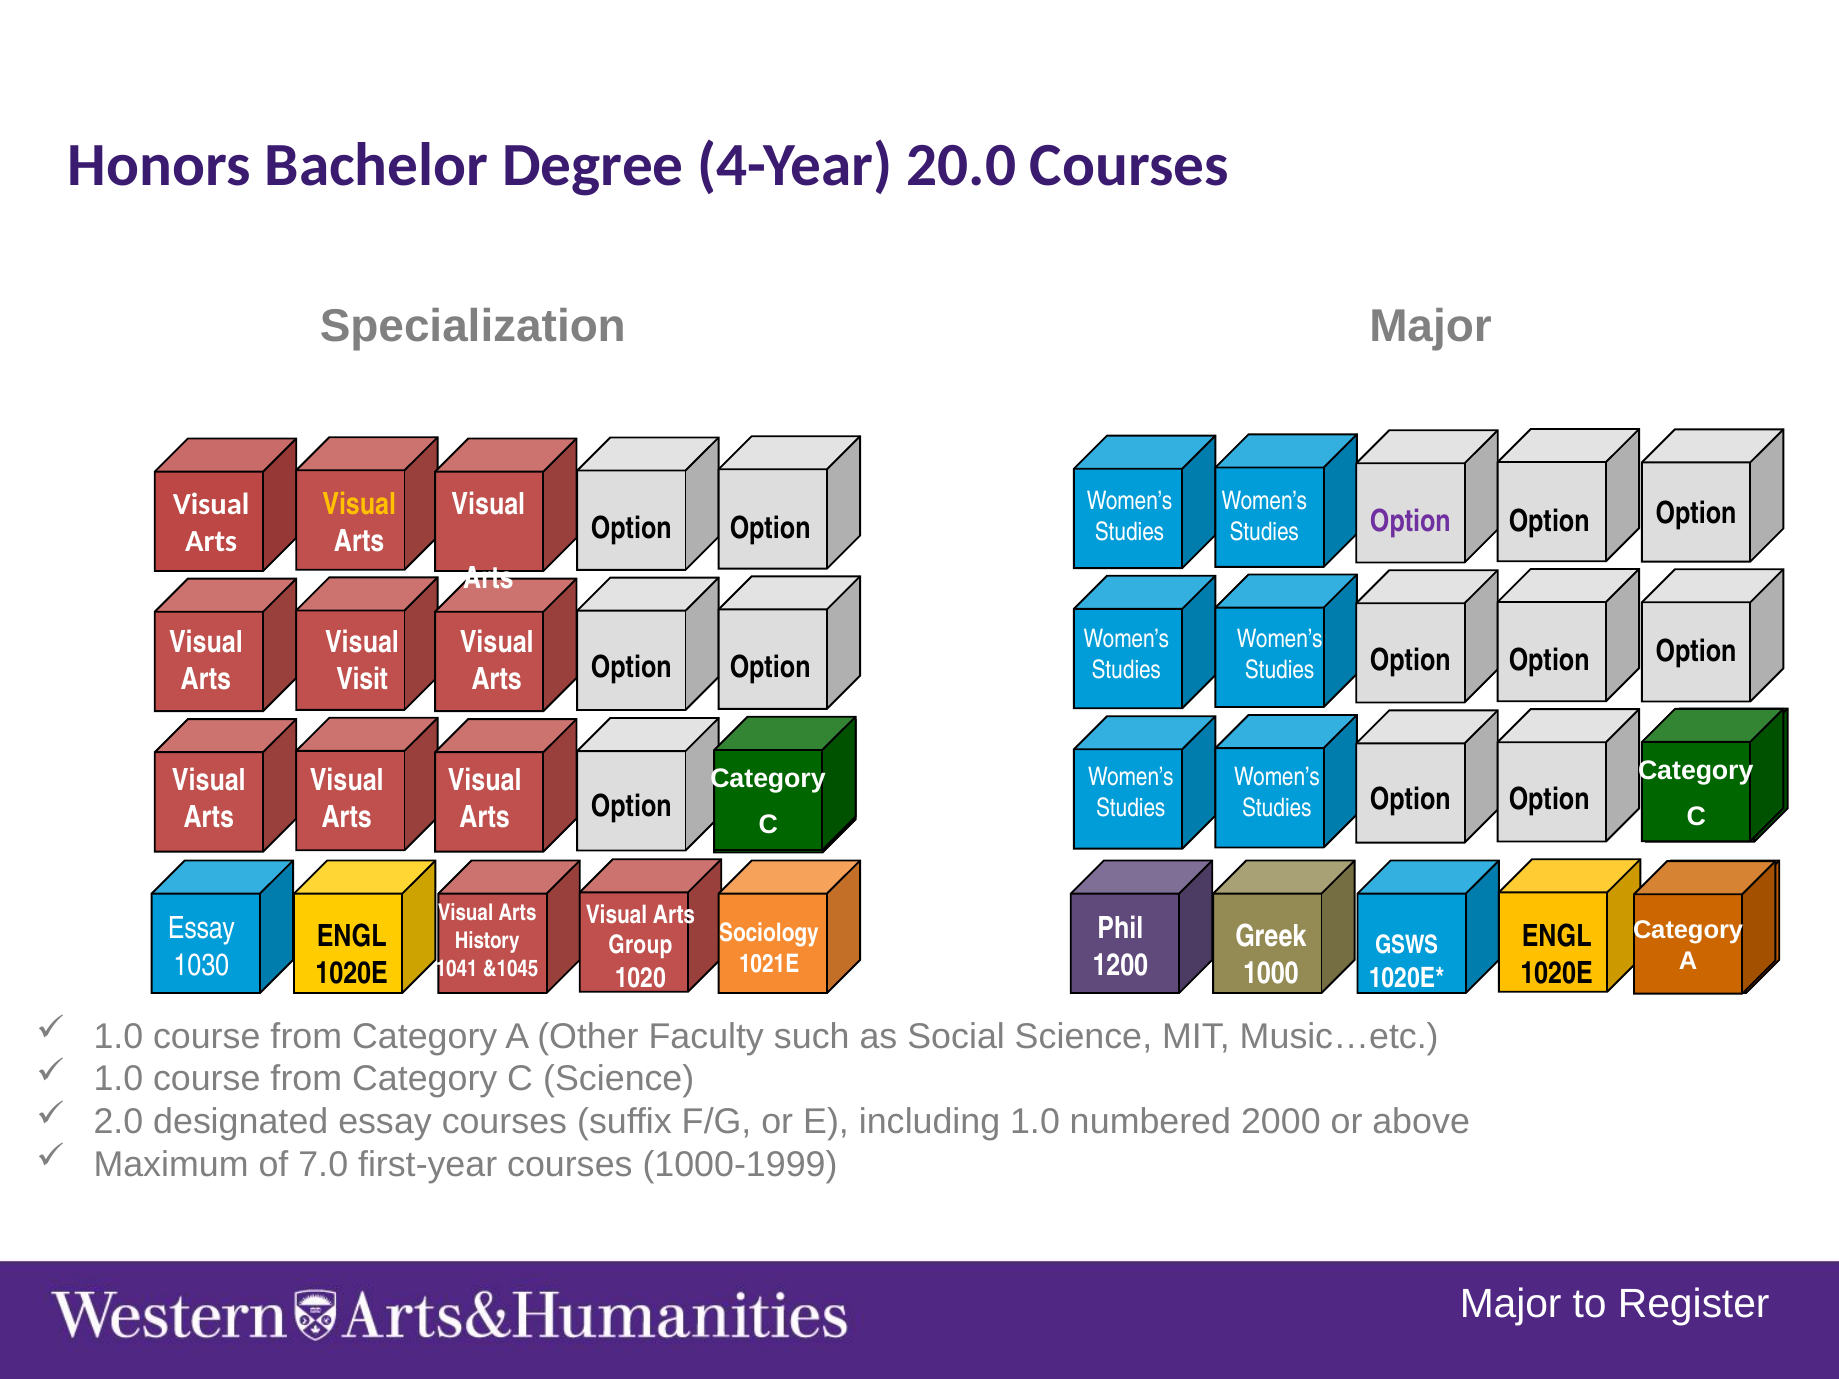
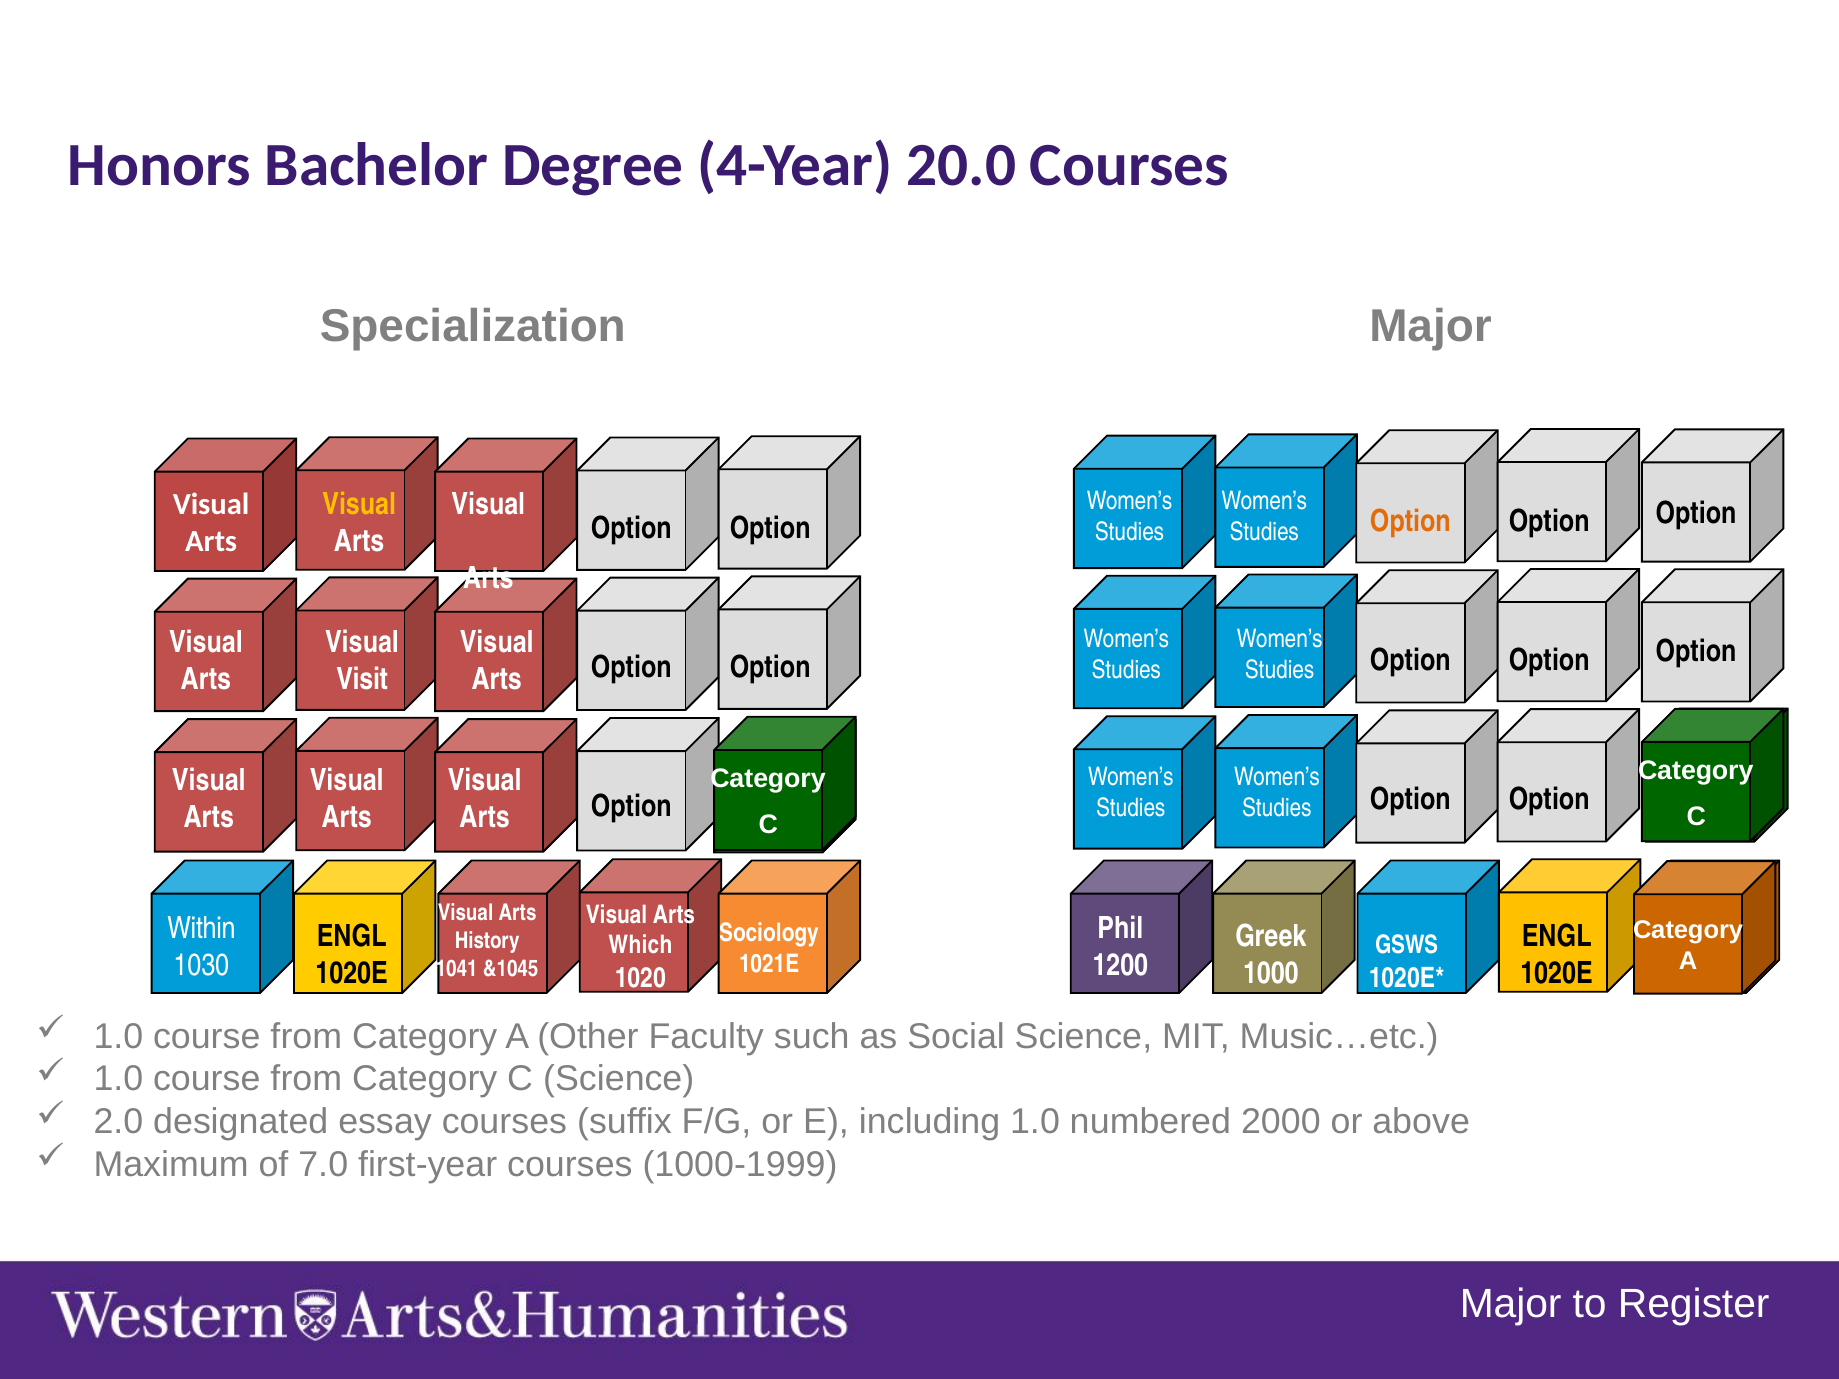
Option at (1410, 521) colour: purple -> orange
Essay at (201, 929): Essay -> Within
Group: Group -> Which
